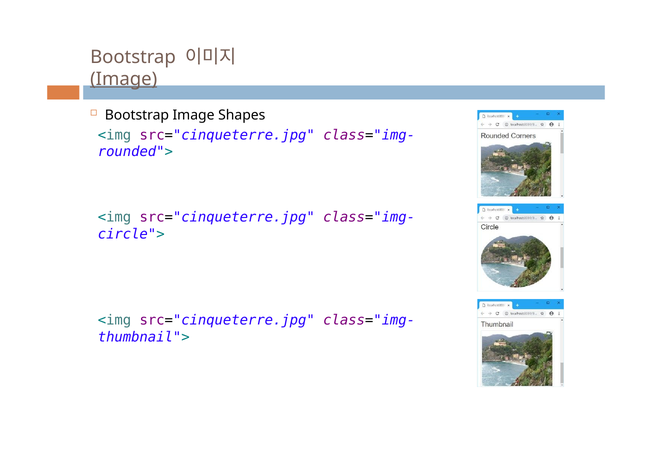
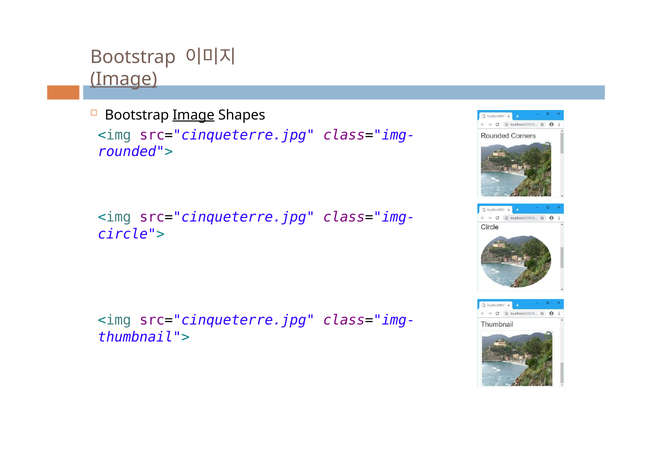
Image at (194, 115) underline: none -> present
